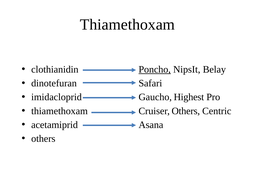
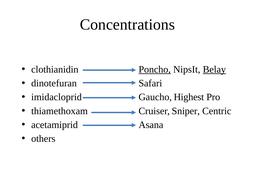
Thiamethoxam at (127, 25): Thiamethoxam -> Concentrations
Belay underline: none -> present
Cruiser Others: Others -> Sniper
